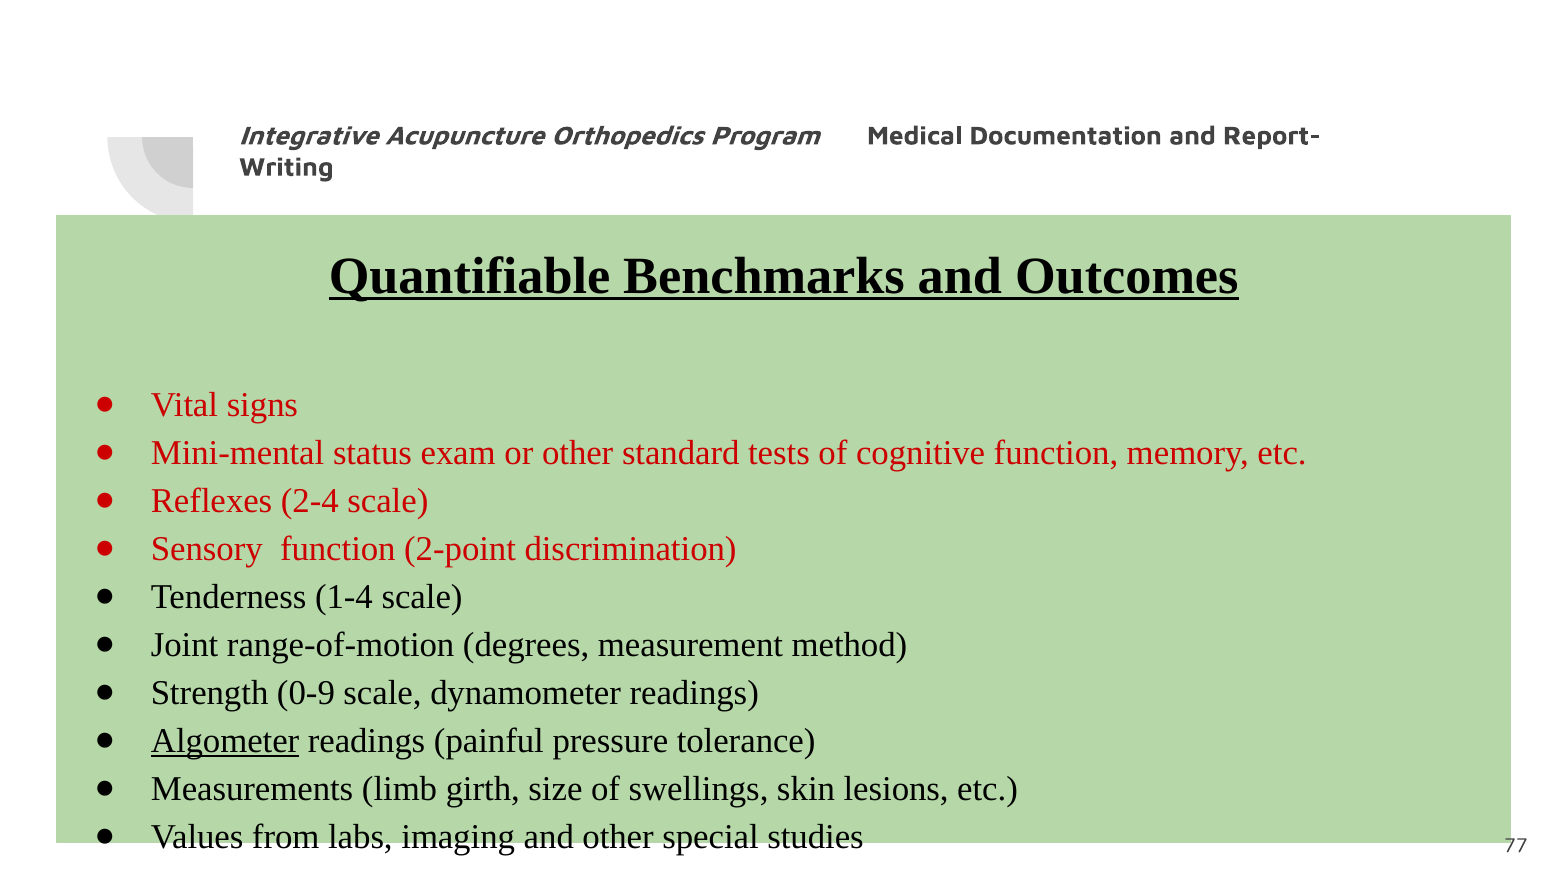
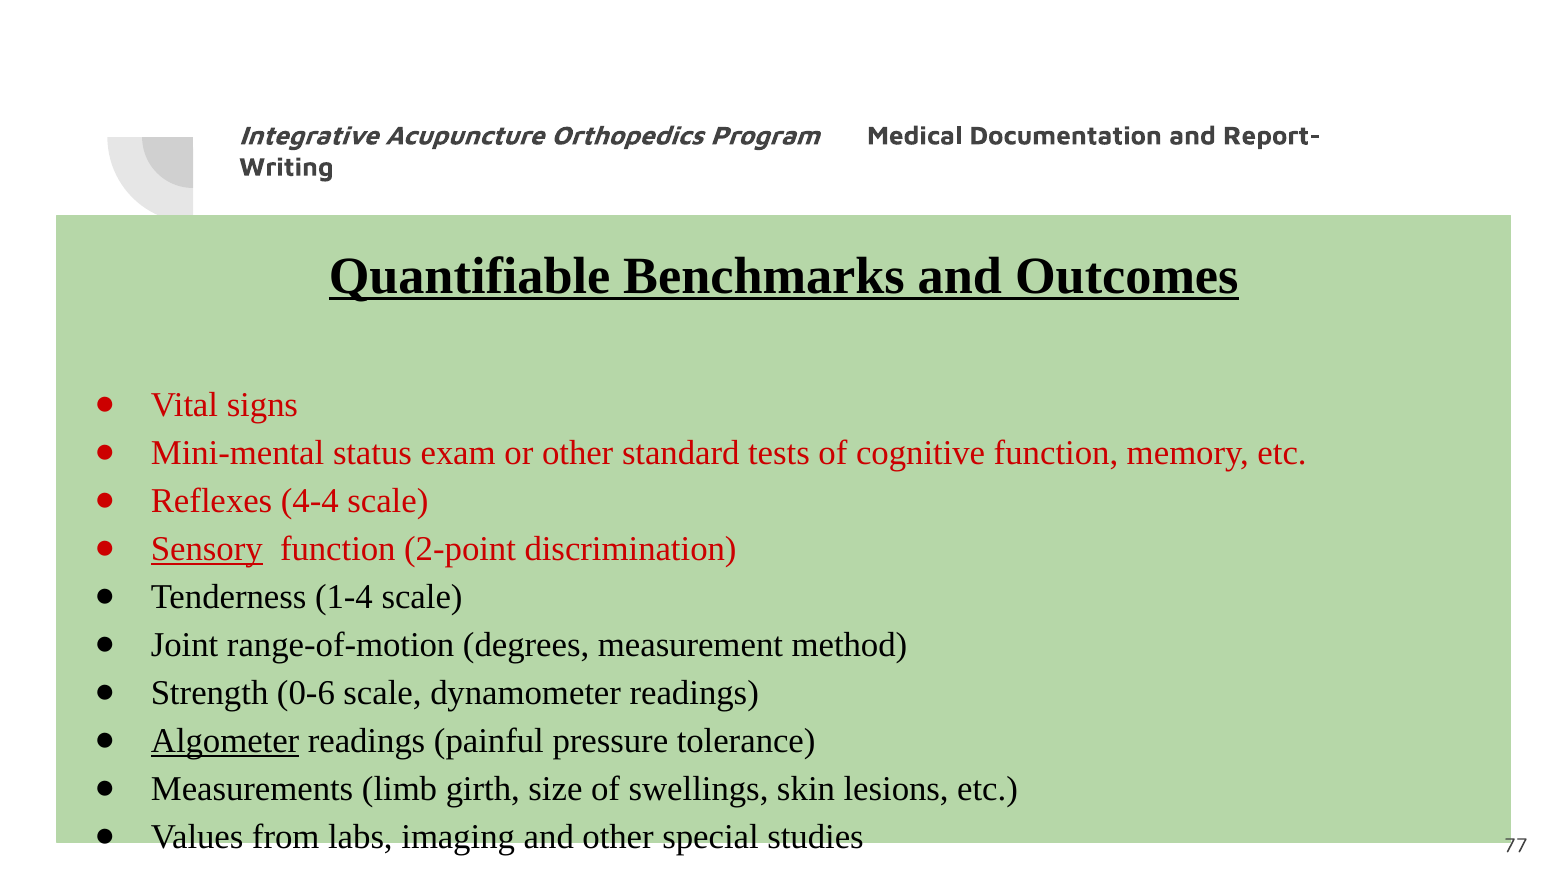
2-4: 2-4 -> 4-4
Sensory underline: none -> present
0-9: 0-9 -> 0-6
